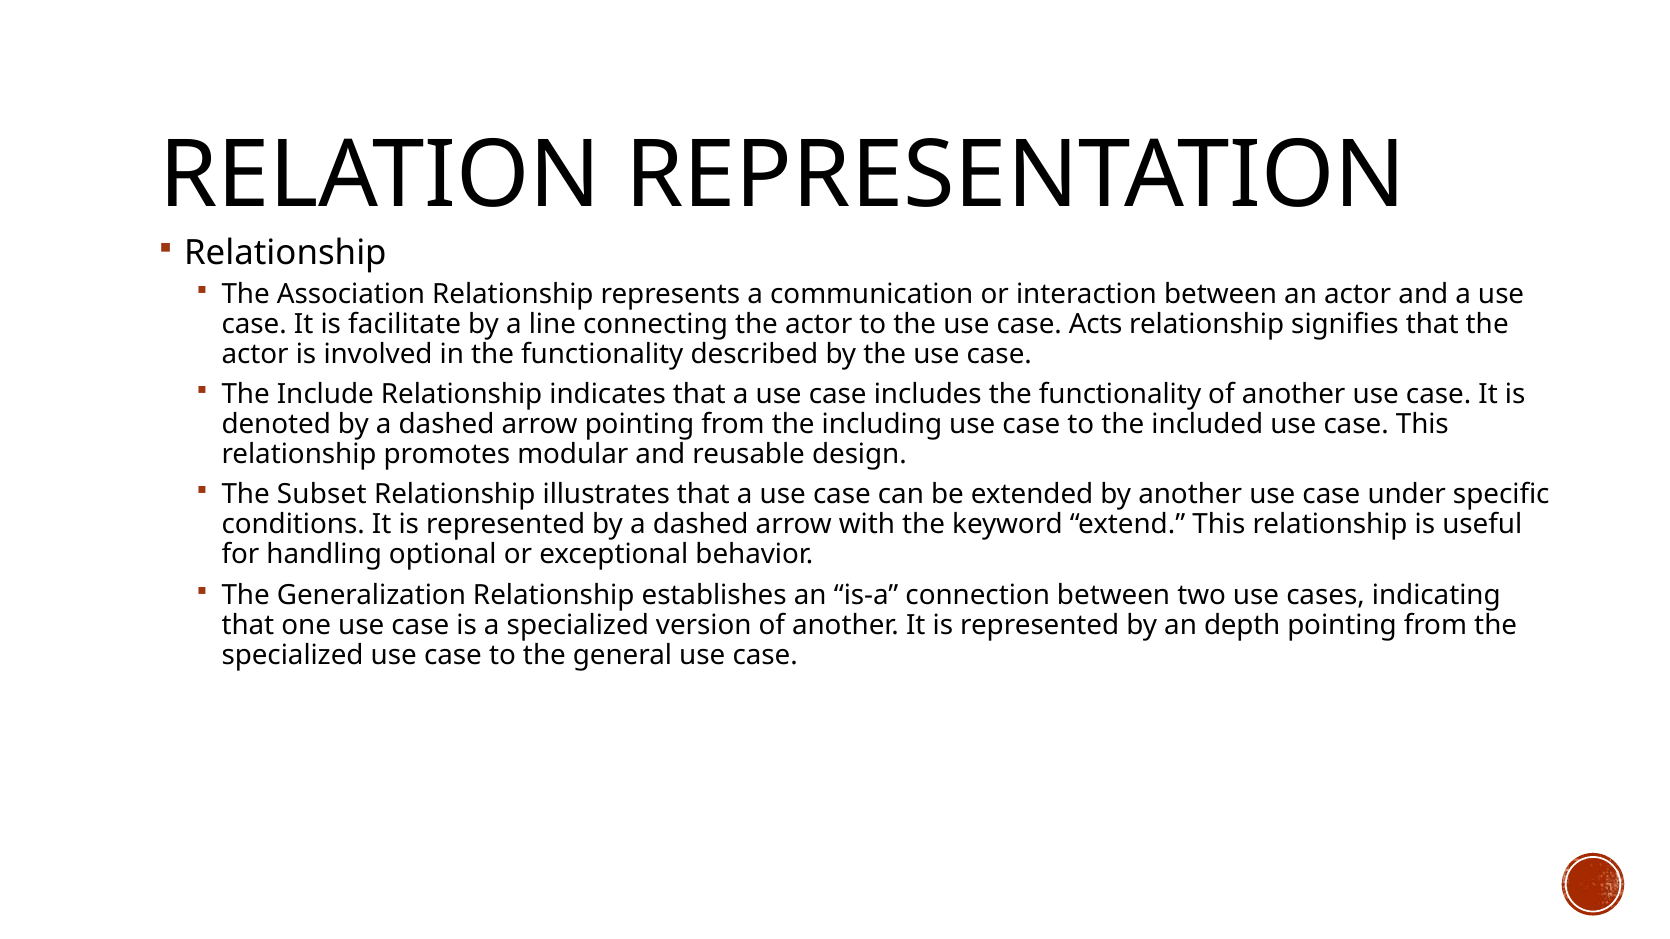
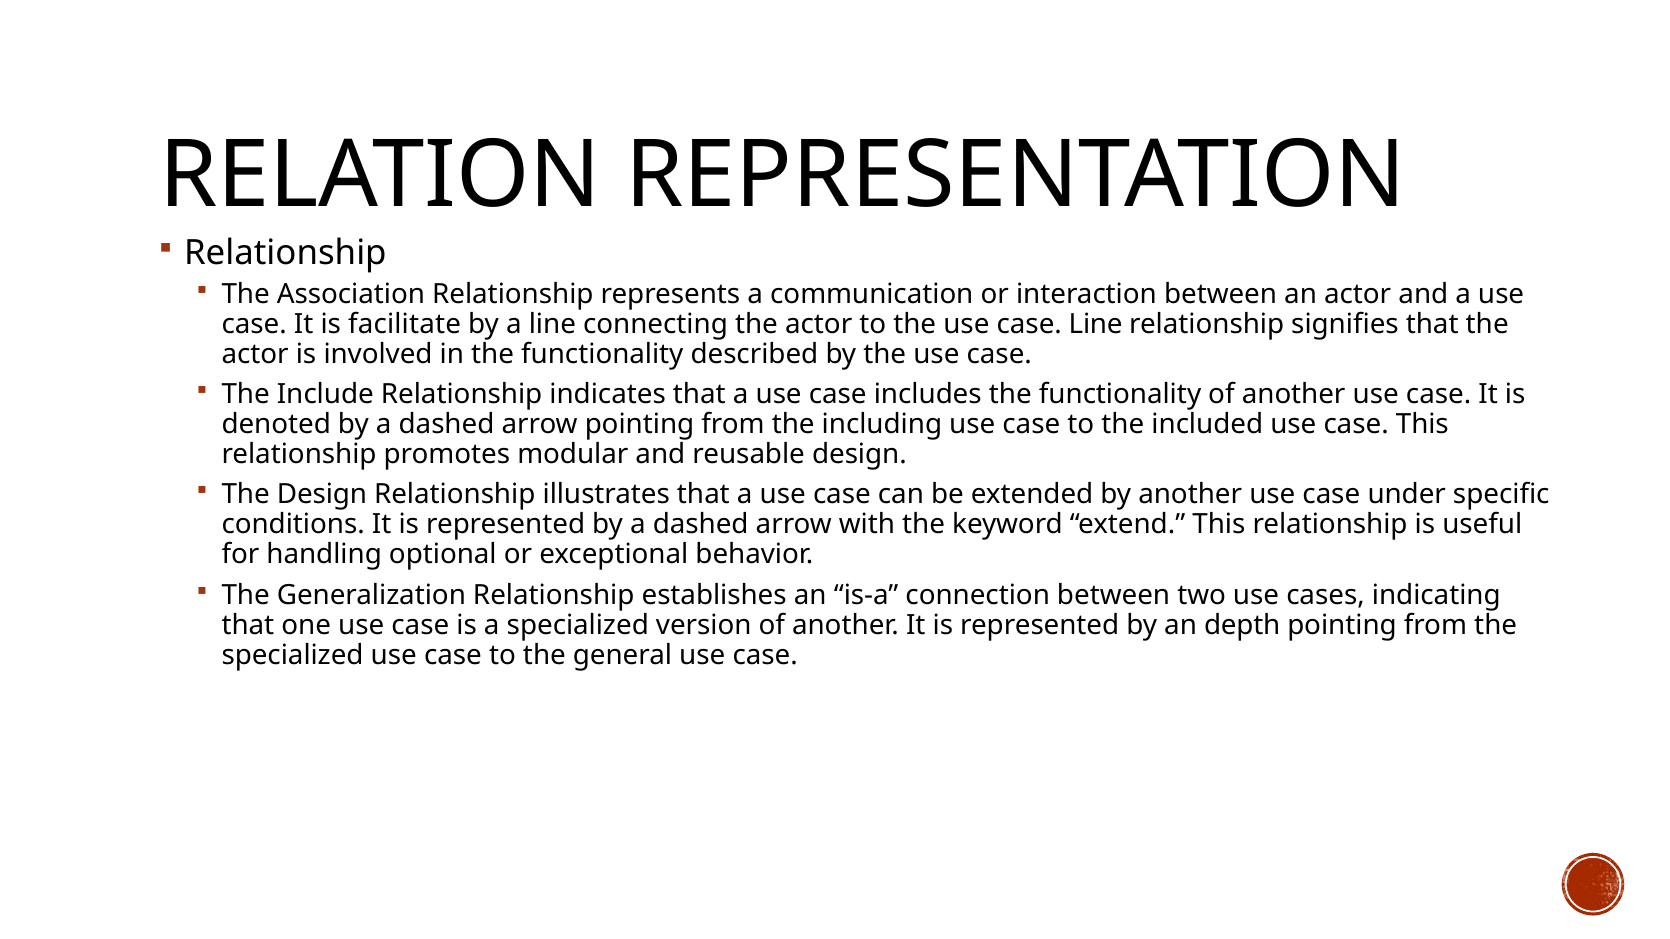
case Acts: Acts -> Line
The Subset: Subset -> Design
